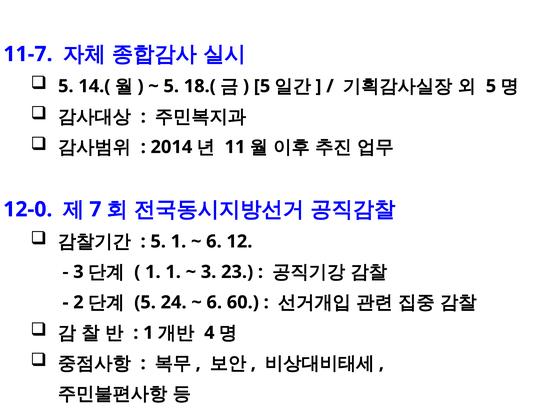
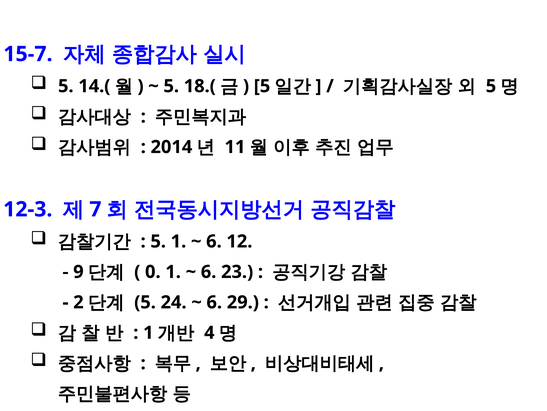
11-7: 11-7 -> 15-7
12-0: 12-0 -> 12-3
3 at (78, 271): 3 -> 9
1 at (153, 271): 1 -> 0
3 at (209, 271): 3 -> 6
60: 60 -> 29
